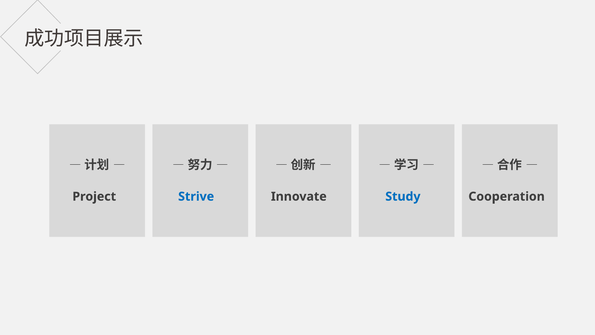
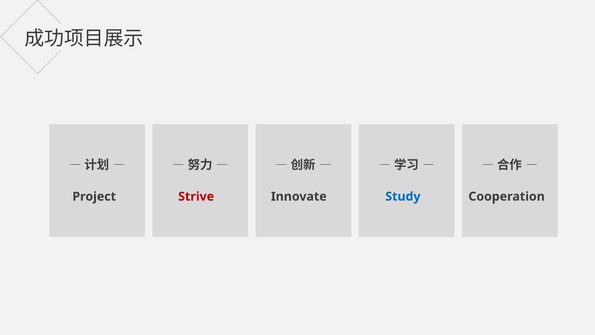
Strive colour: blue -> red
